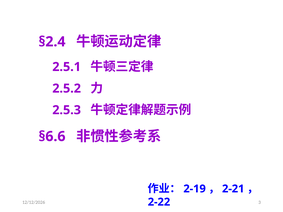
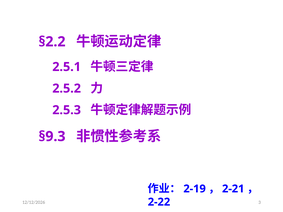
§2.4: §2.4 -> §2.2
§6.6: §6.6 -> §9.3
